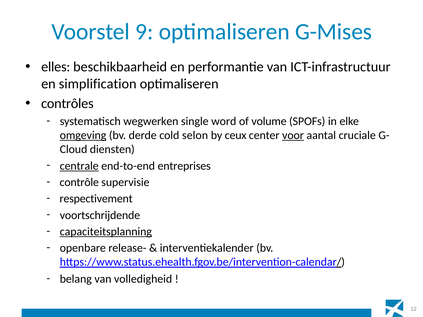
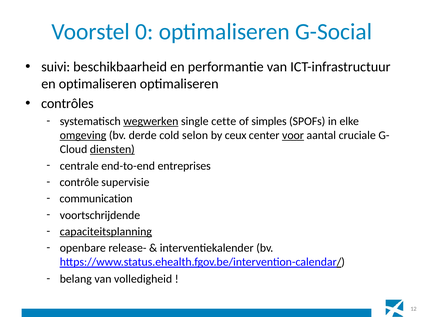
9: 9 -> 0
G-Mises: G-Mises -> G-Social
elles: elles -> suivi
en simplification: simplification -> optimaliseren
wegwerken underline: none -> present
word: word -> cette
volume: volume -> simples
diensten underline: none -> present
centrale underline: present -> none
respectivement: respectivement -> communication
